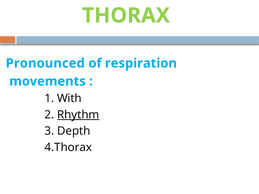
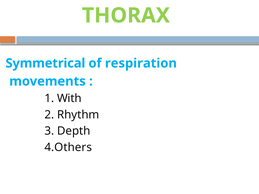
Pronounced: Pronounced -> Symmetrical
Rhythm underline: present -> none
4.Thorax: 4.Thorax -> 4.Others
